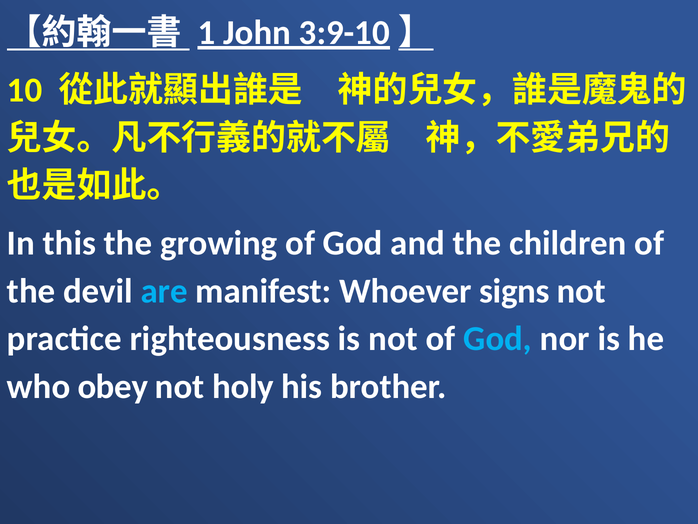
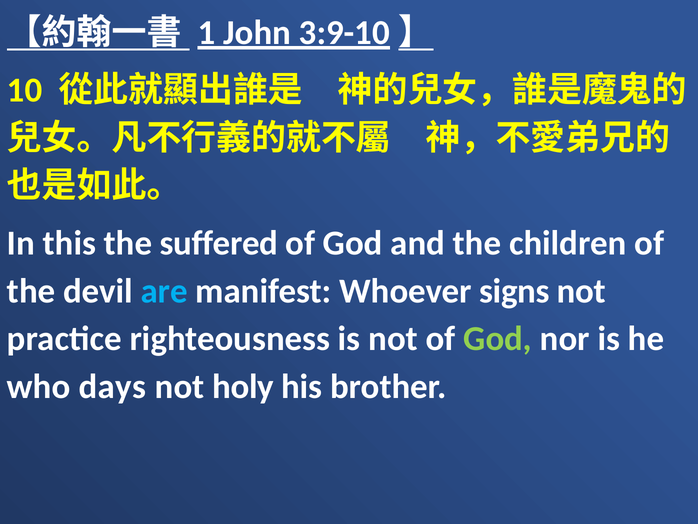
growing: growing -> suffered
God at (498, 339) colour: light blue -> light green
obey: obey -> days
